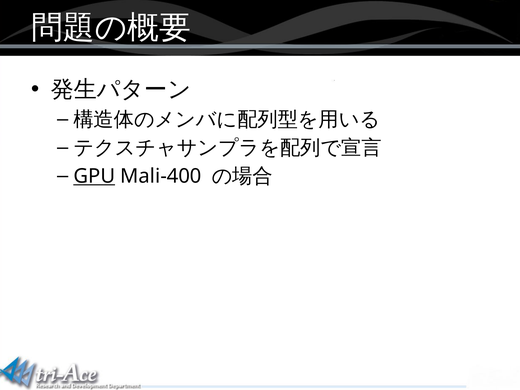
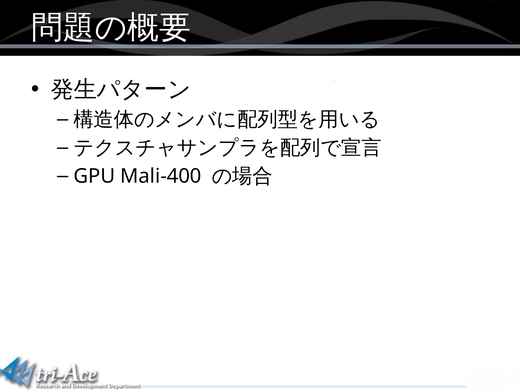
GPU underline: present -> none
